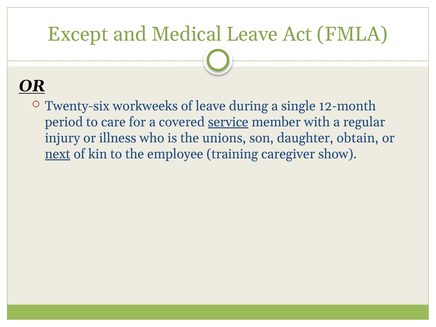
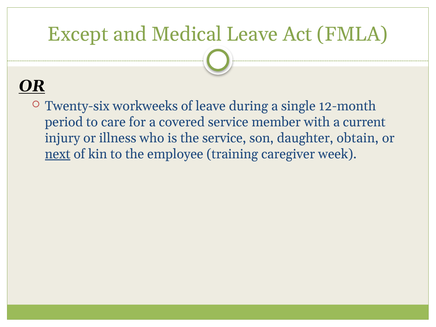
service at (228, 122) underline: present -> none
regular: regular -> current
the unions: unions -> service
show: show -> week
